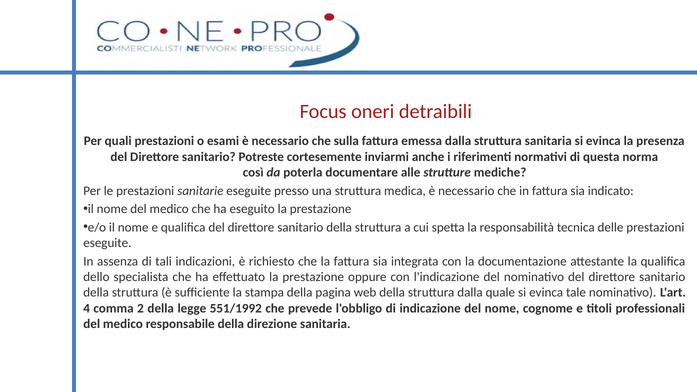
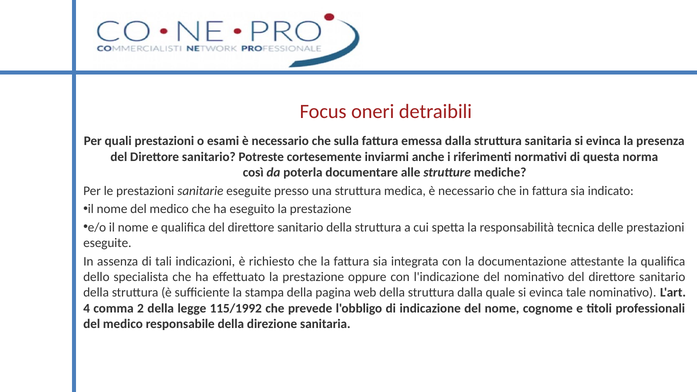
551/1992: 551/1992 -> 115/1992
